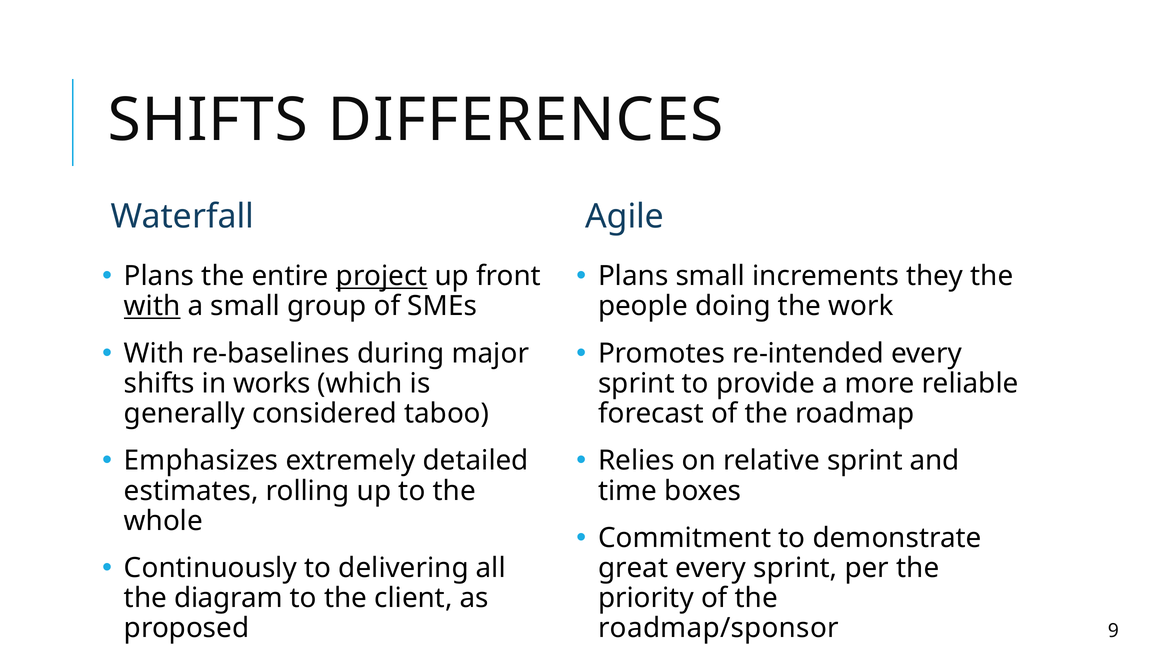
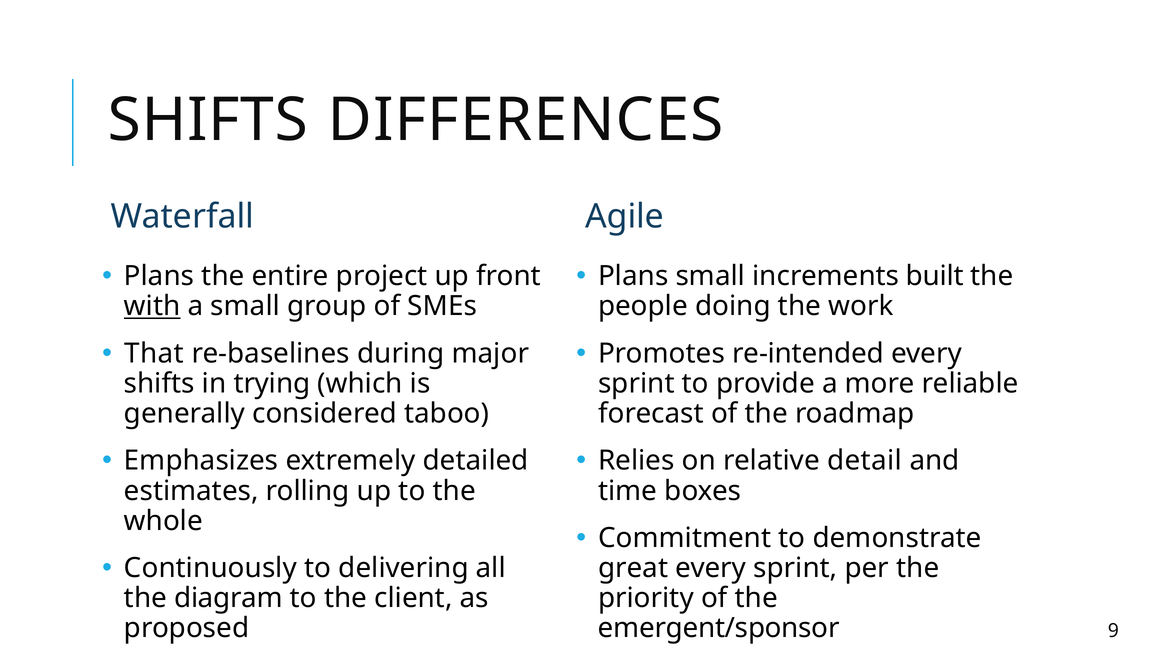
project underline: present -> none
they: they -> built
With at (154, 353): With -> That
works: works -> trying
relative sprint: sprint -> detail
roadmap/sponsor: roadmap/sponsor -> emergent/sponsor
